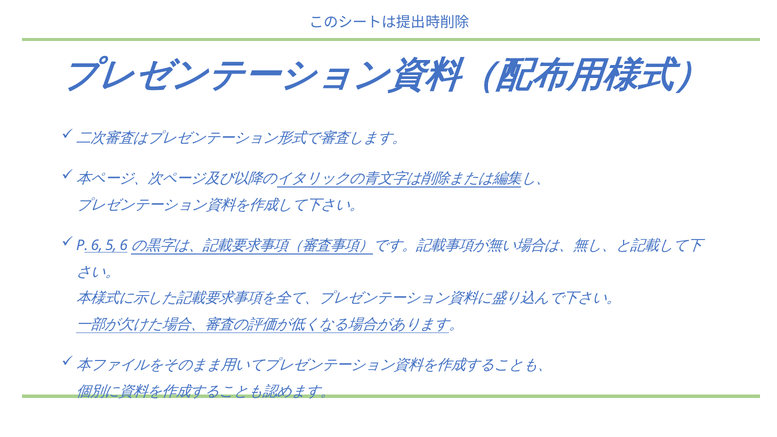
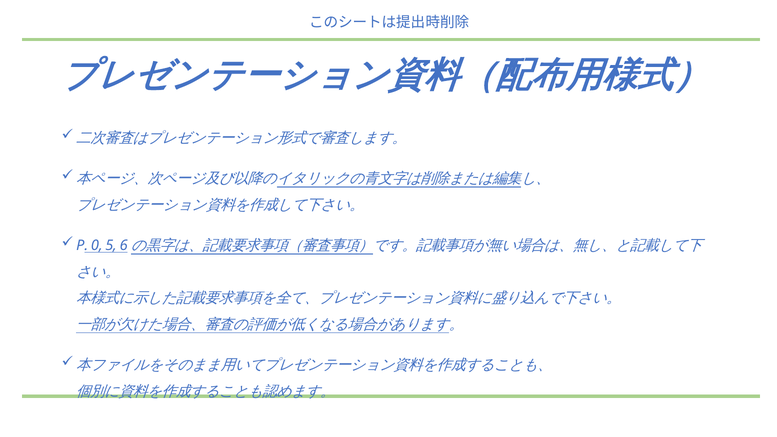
6: 6 -> 0
